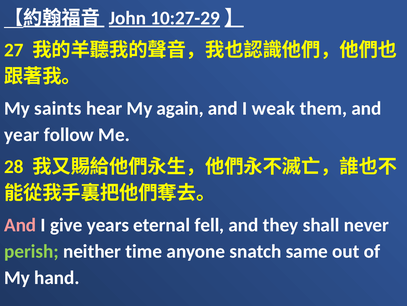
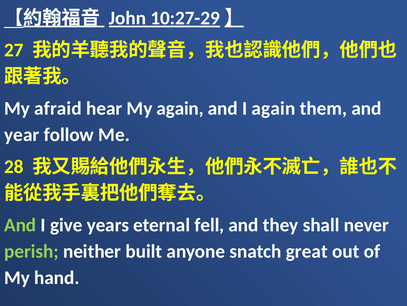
saints: saints -> afraid
I weak: weak -> again
And at (20, 225) colour: pink -> light green
time: time -> built
same: same -> great
